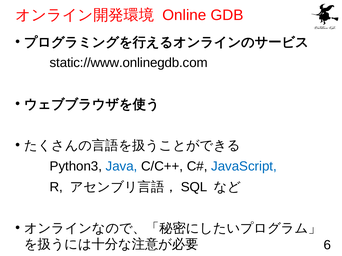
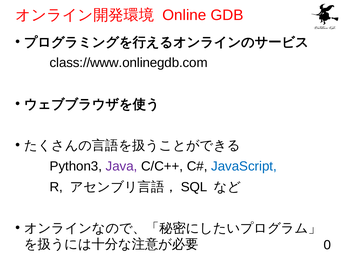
static://www.onlinegdb.com: static://www.onlinegdb.com -> class://www.onlinegdb.com
Java colour: blue -> purple
6: 6 -> 0
